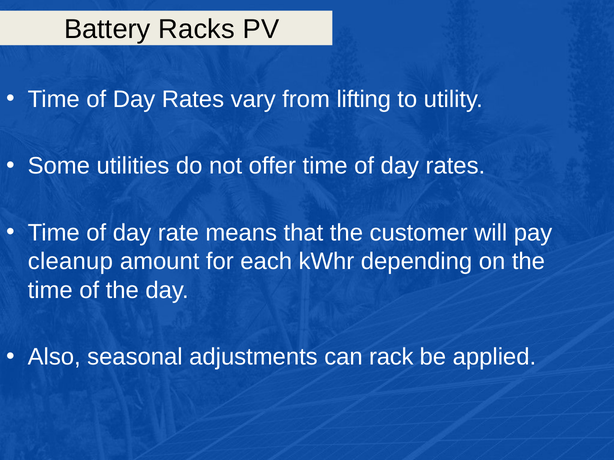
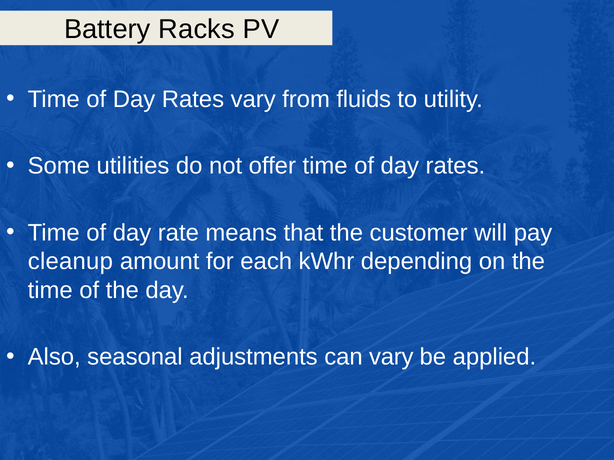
lifting: lifting -> fluids
can rack: rack -> vary
